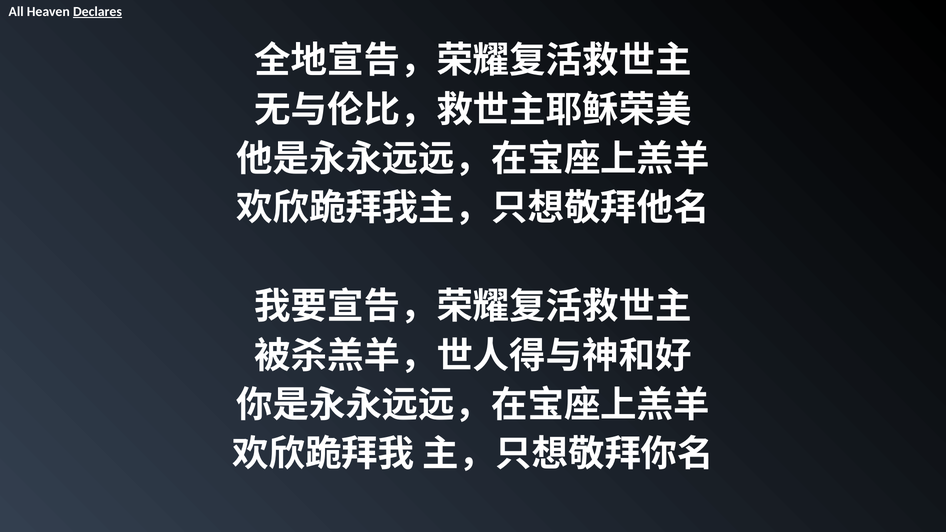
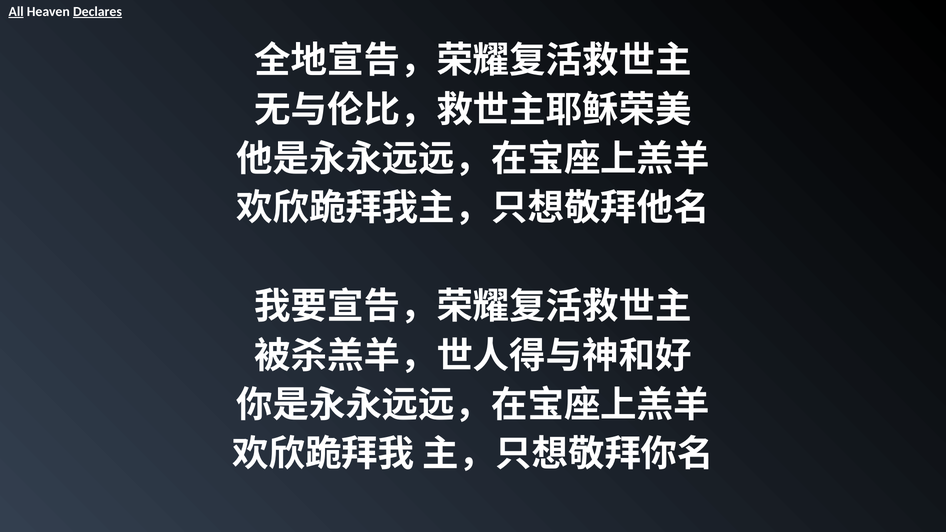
All underline: none -> present
